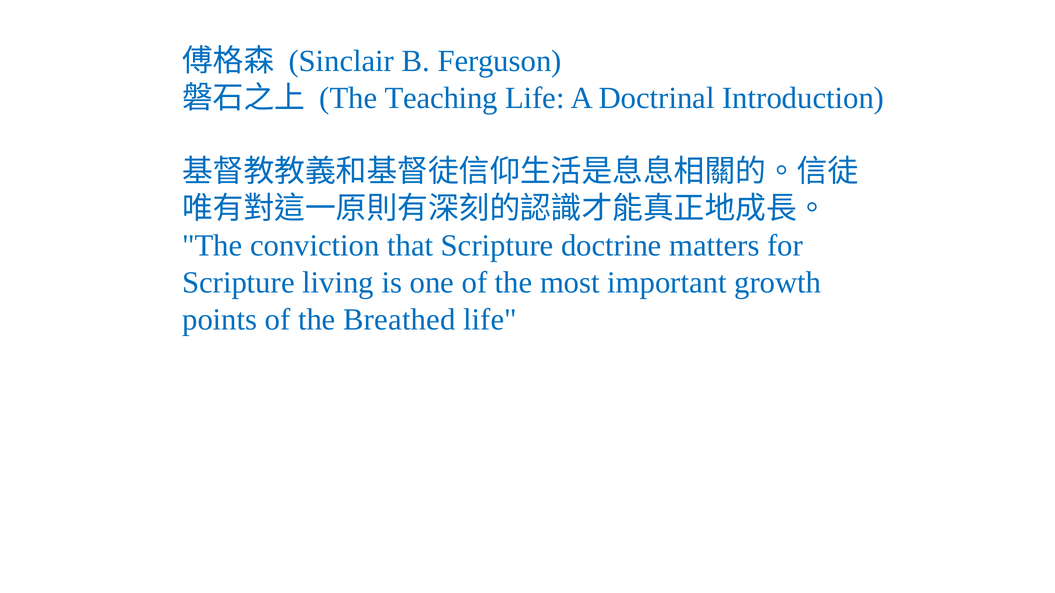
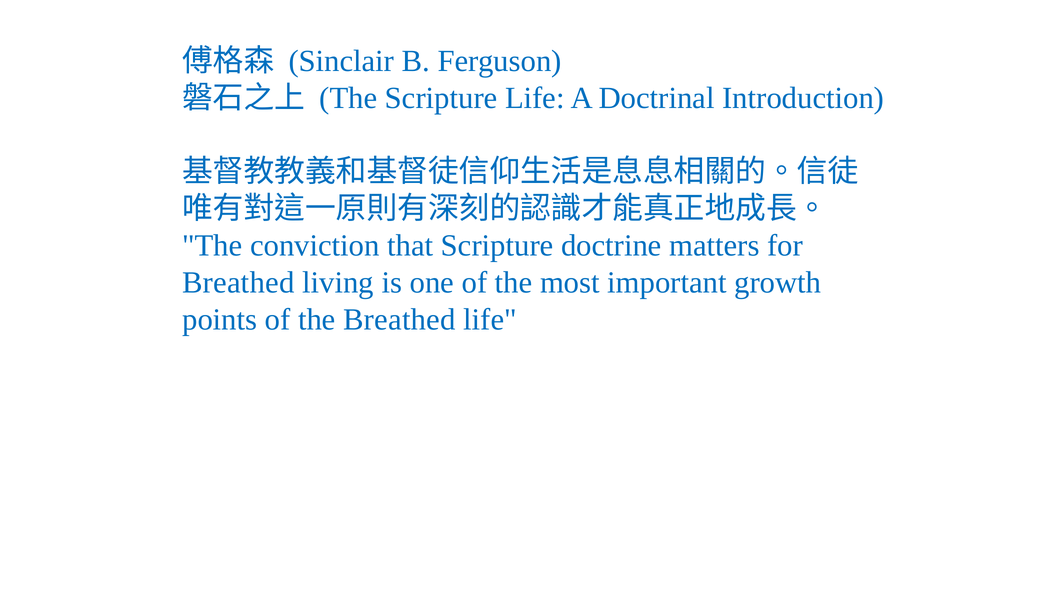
The Teaching: Teaching -> Scripture
Scripture at (238, 283): Scripture -> Breathed
